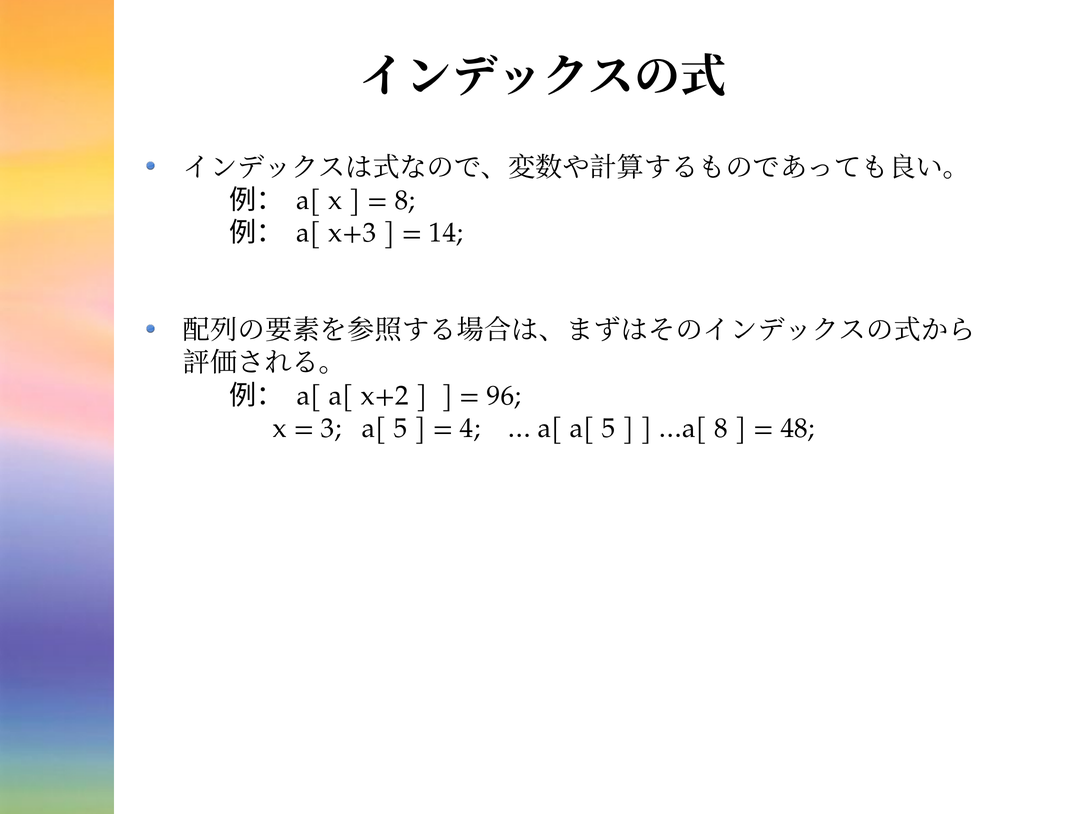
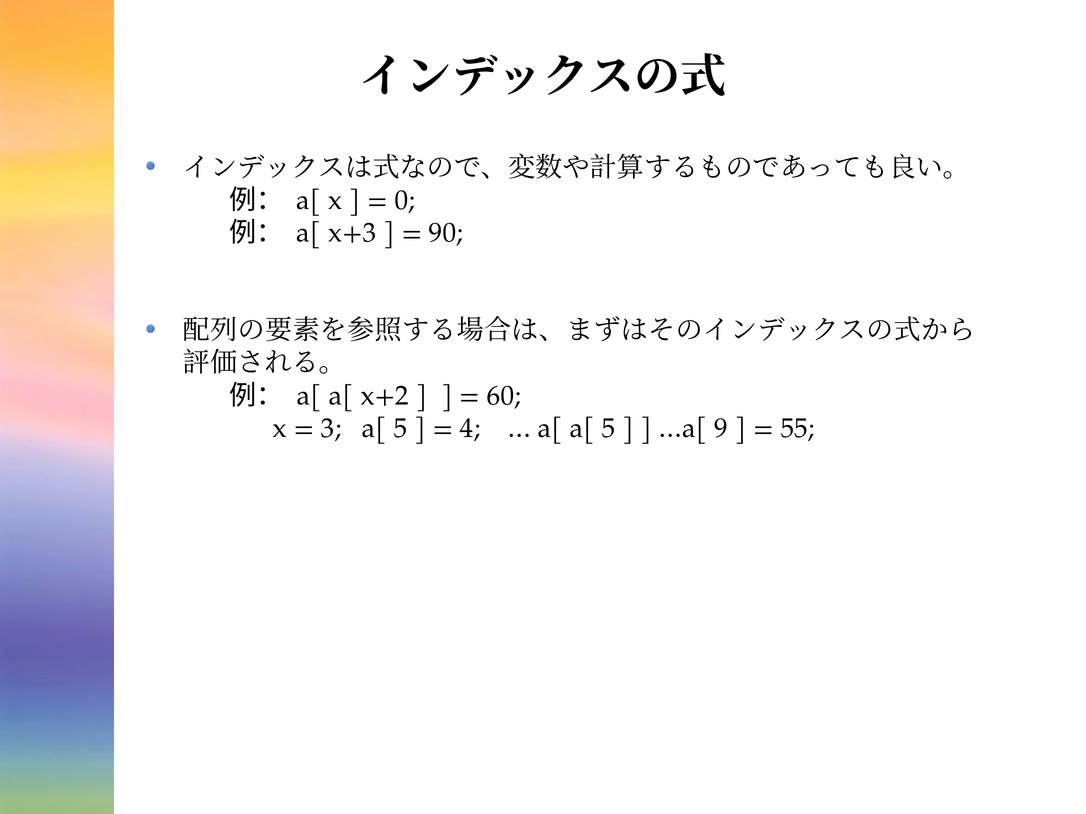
8 at (405, 200): 8 -> 0
14: 14 -> 90
96: 96 -> 60
…a[ 8: 8 -> 9
48: 48 -> 55
